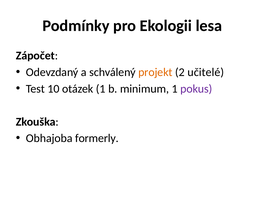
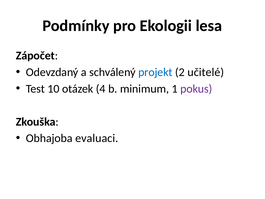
projekt colour: orange -> blue
otázek 1: 1 -> 4
formerly: formerly -> evaluaci
